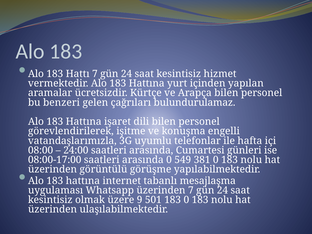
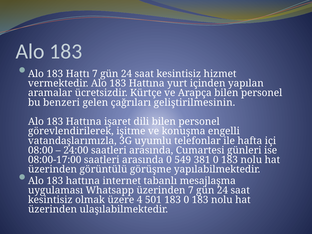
bulundurulamaz: bulundurulamaz -> geliştirilmesinin
9: 9 -> 4
